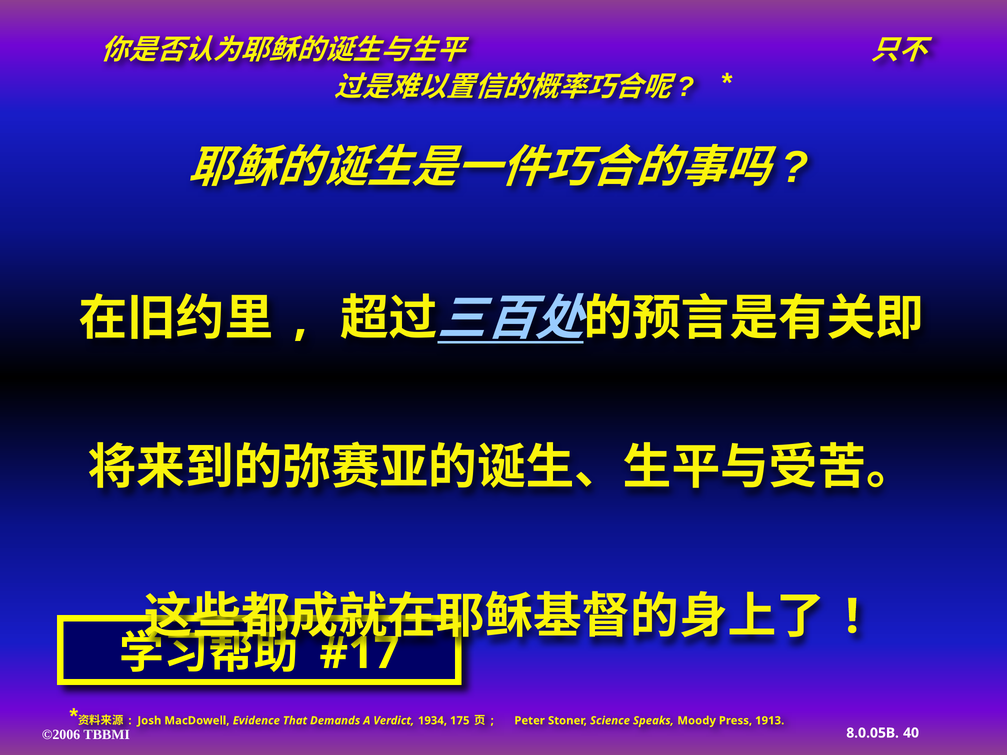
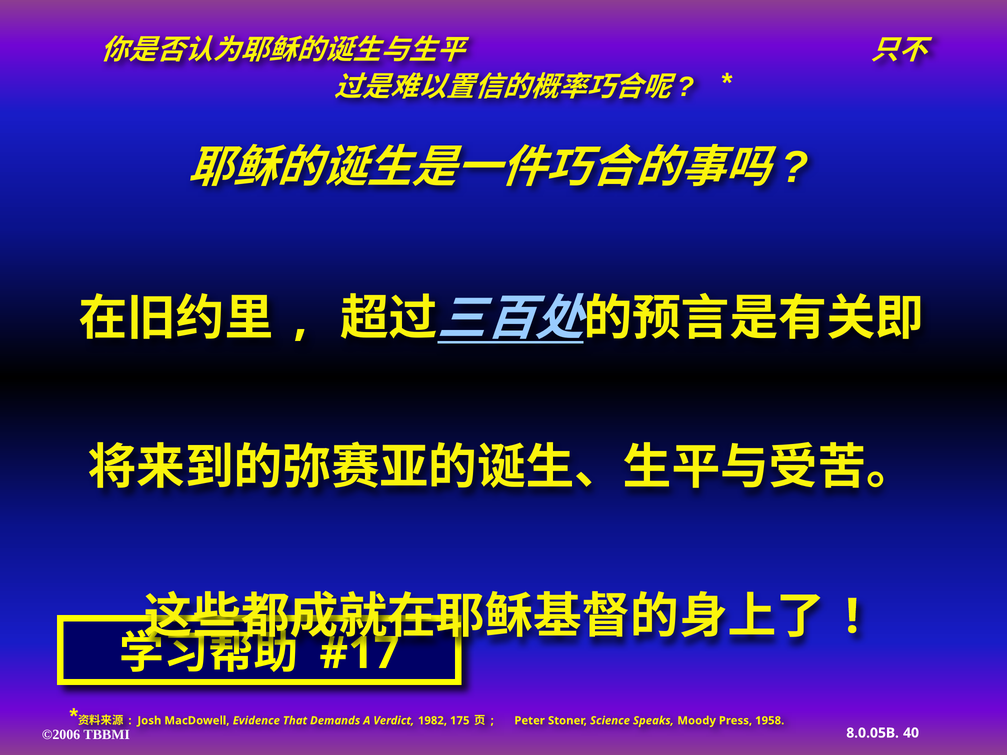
1934: 1934 -> 1982
1913: 1913 -> 1958
